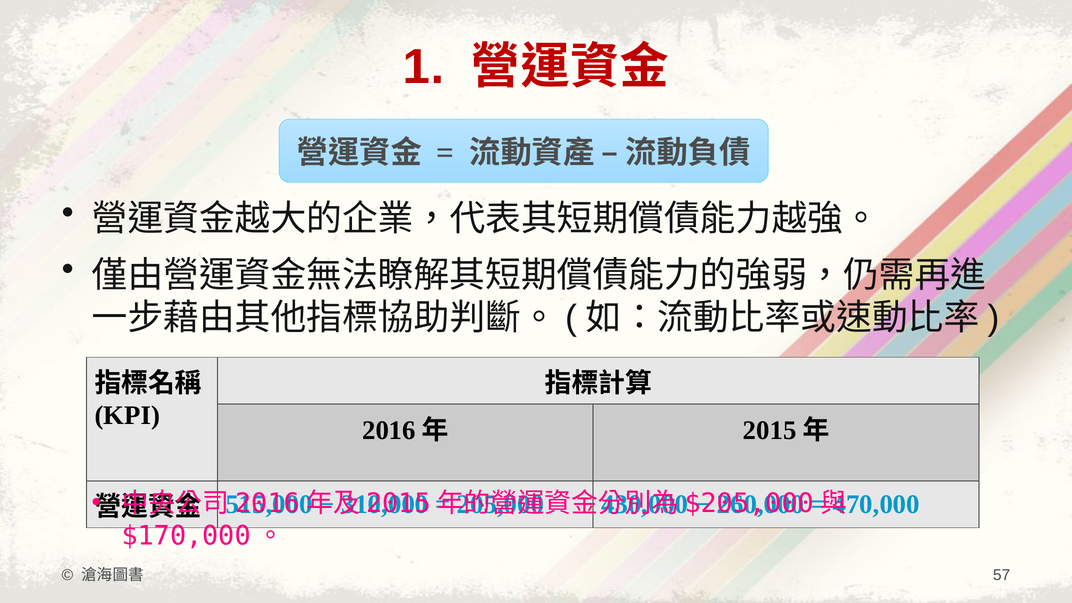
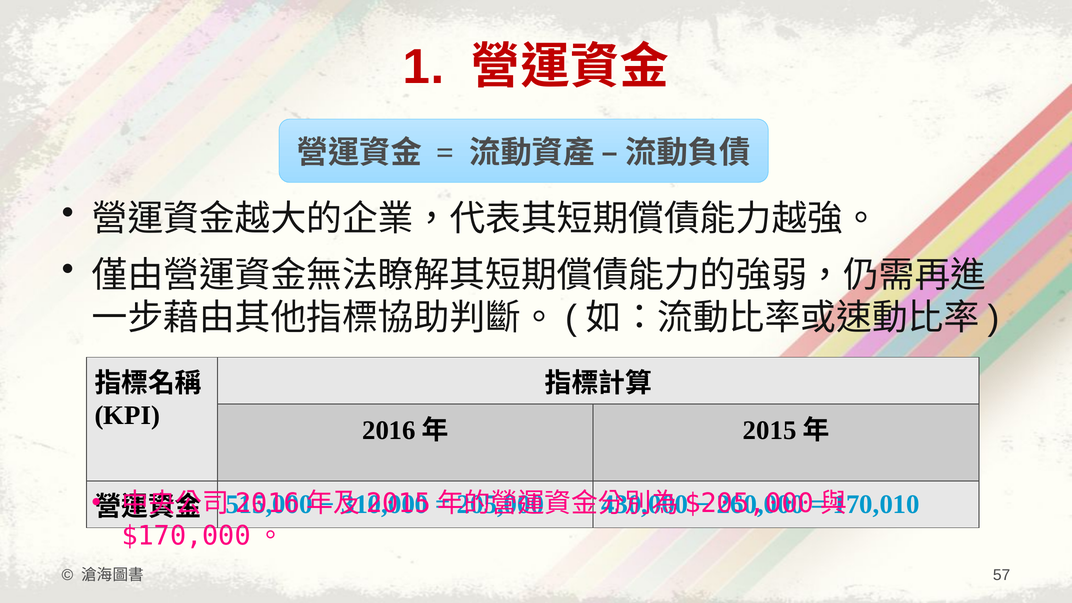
470,000: 470,000 -> 170,010
